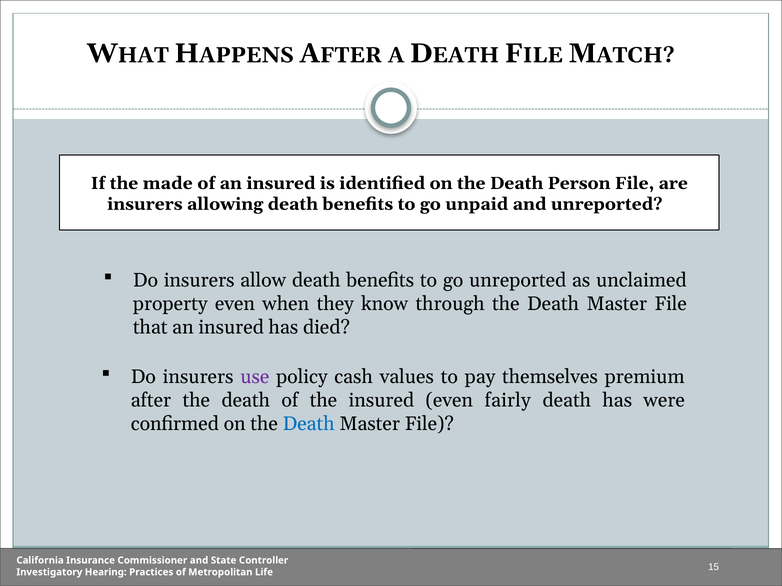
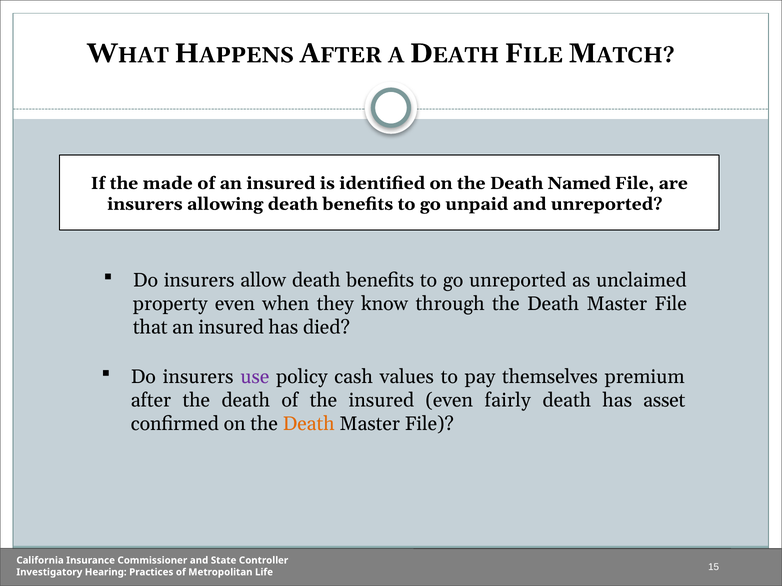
Person: Person -> Named
were: were -> asset
Death at (309, 424) colour: blue -> orange
